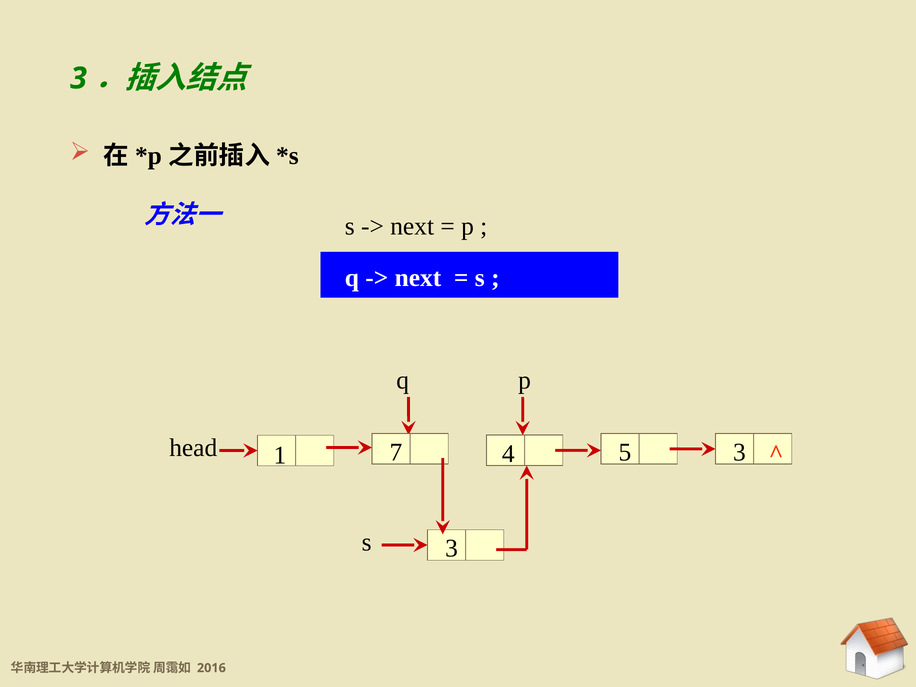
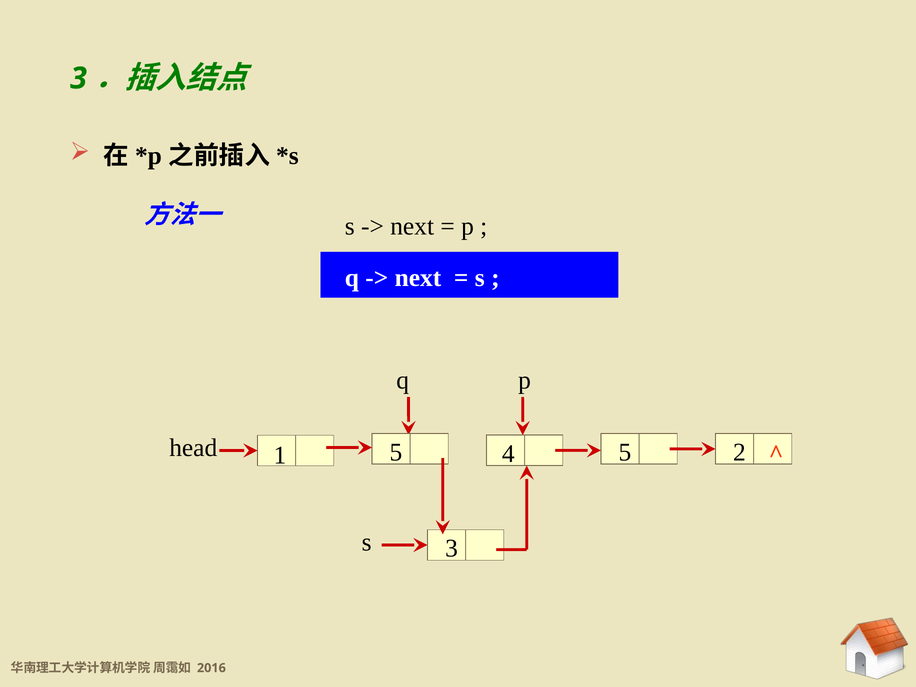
5 3: 3 -> 2
1 7: 7 -> 5
